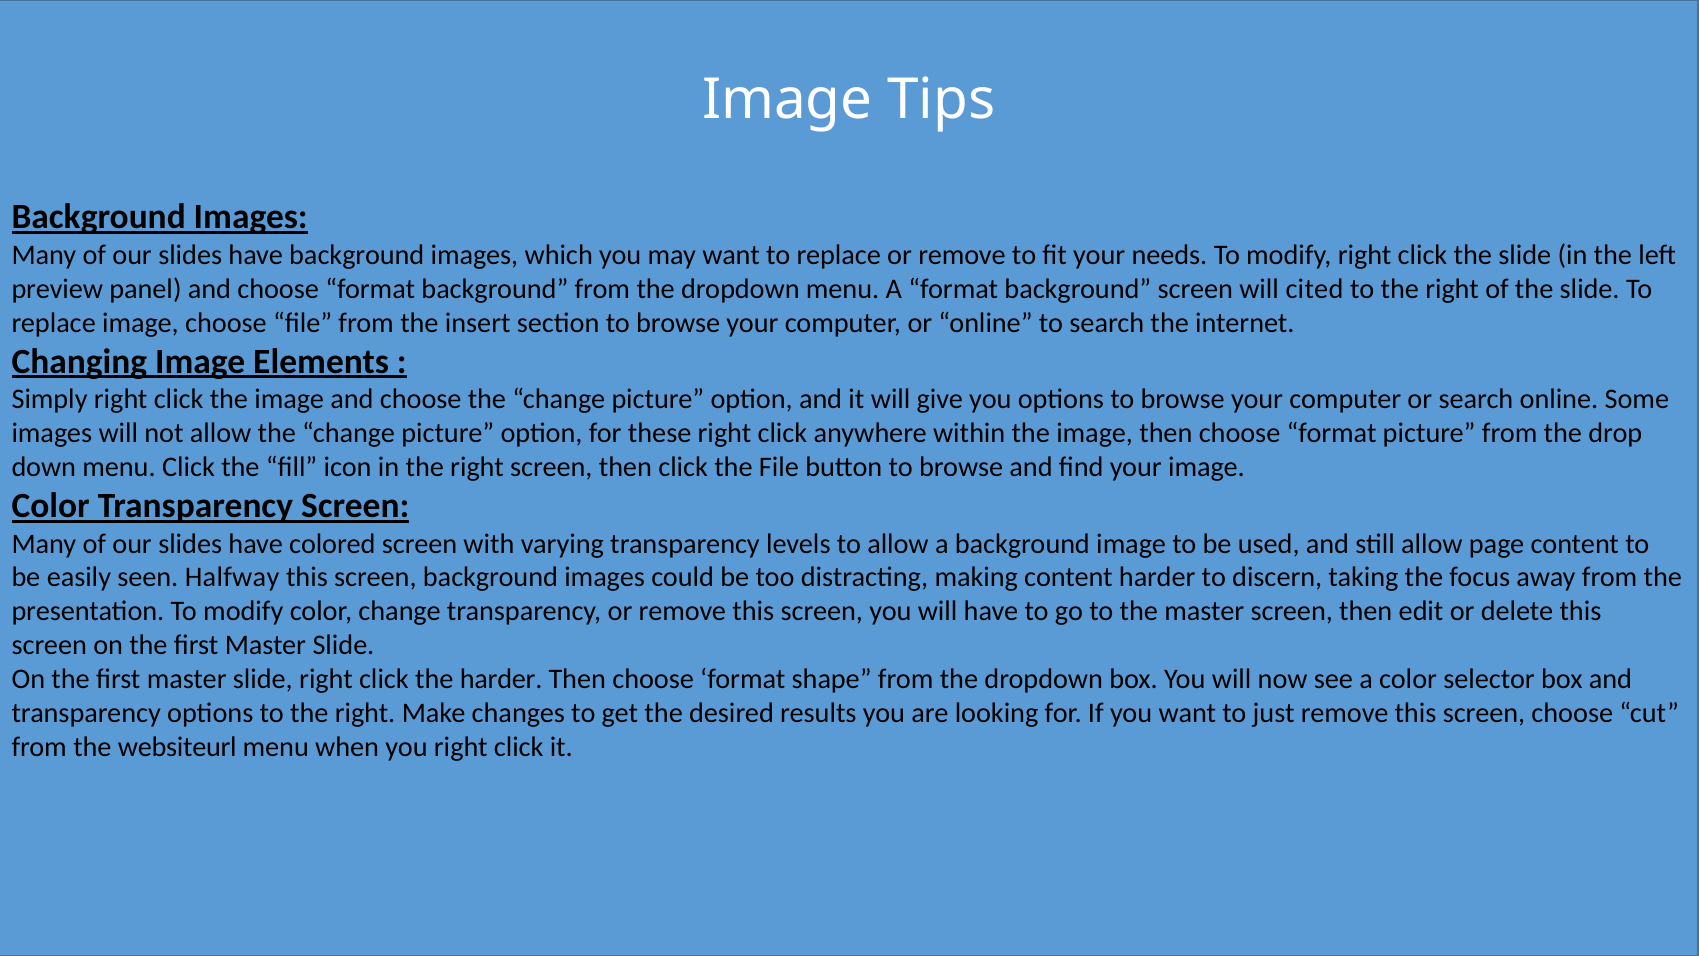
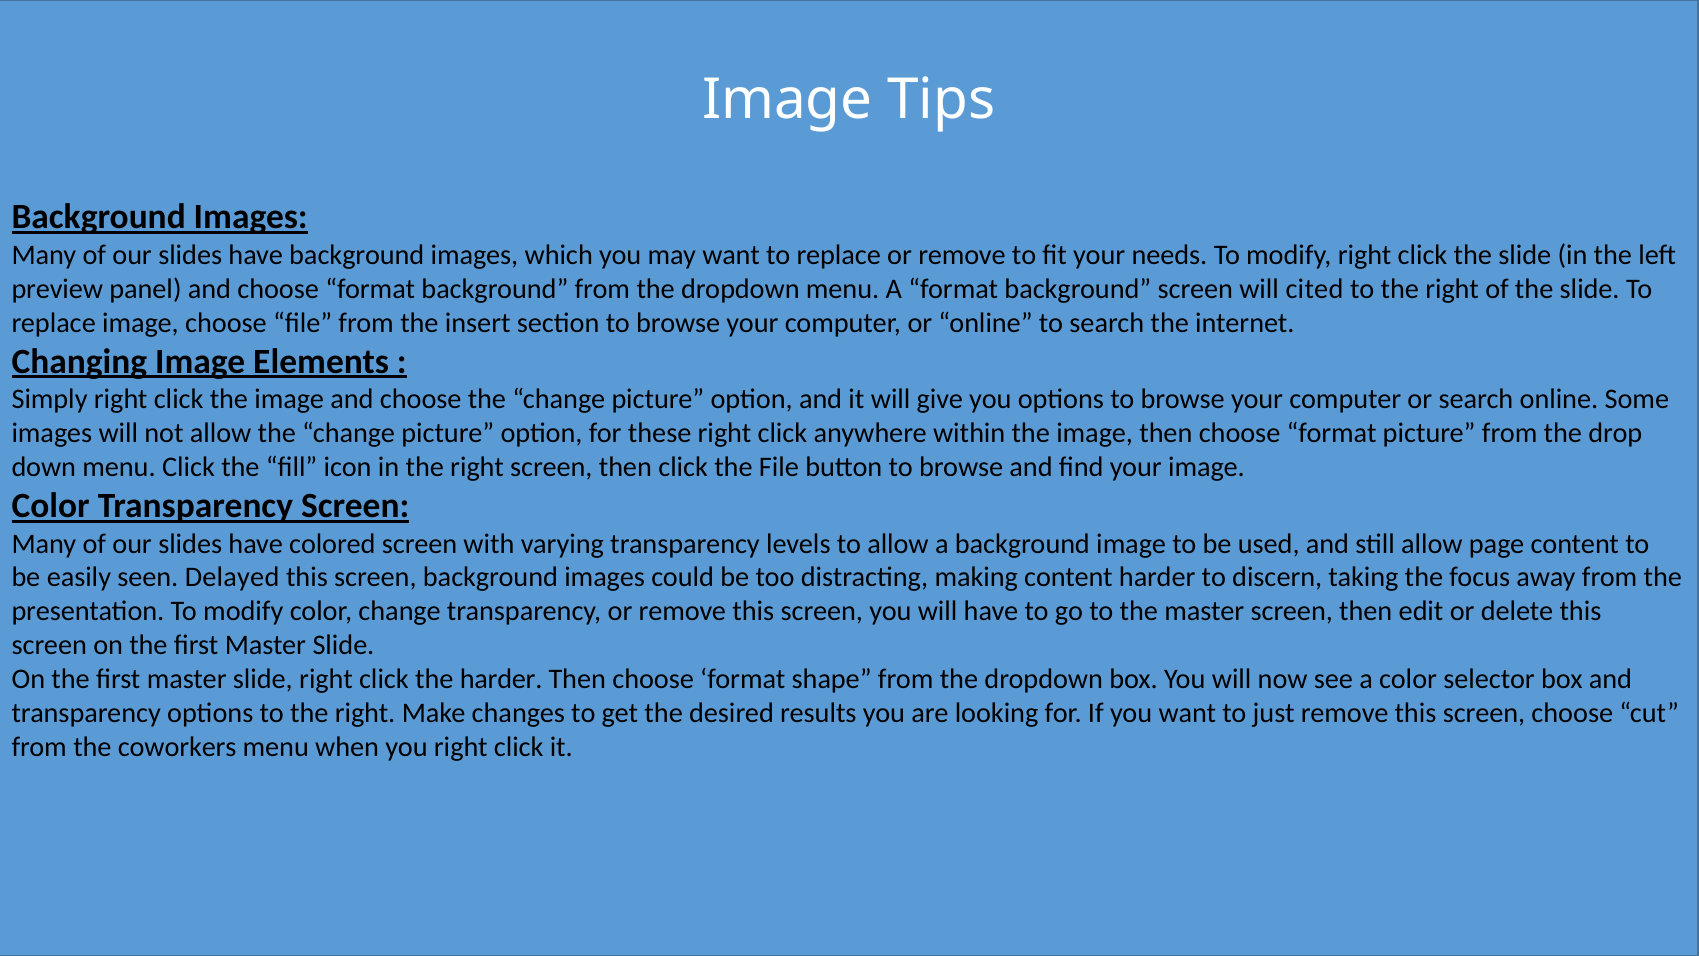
Halfway: Halfway -> Delayed
websiteurl: websiteurl -> coworkers
